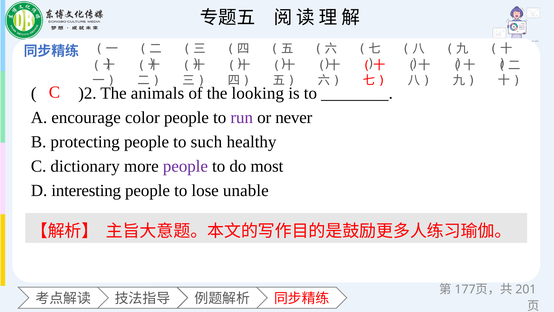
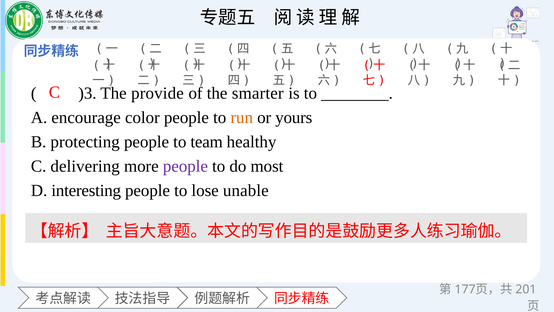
)2: )2 -> )3
animals: animals -> provide
looking: looking -> smarter
run colour: purple -> orange
never: never -> yours
such: such -> team
dictionary: dictionary -> delivering
